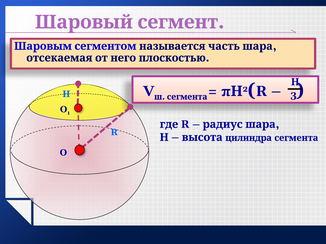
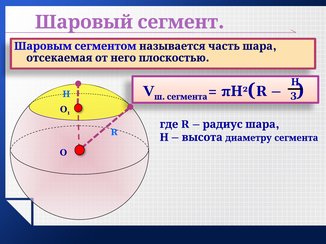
цилиндра: цилиндра -> диаметру
